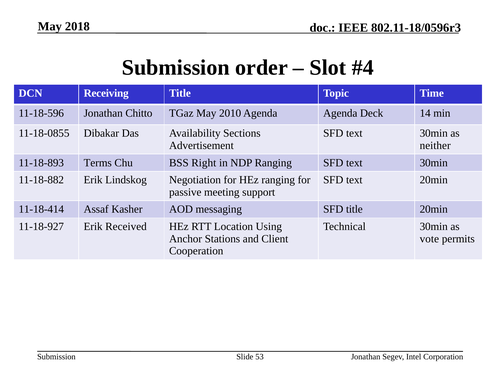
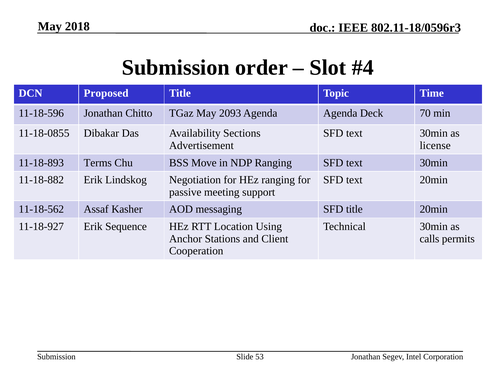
Receiving: Receiving -> Proposed
2010: 2010 -> 2093
14: 14 -> 70
neither: neither -> license
Right: Right -> Move
11-18-414: 11-18-414 -> 11-18-562
Received: Received -> Sequence
vote: vote -> calls
